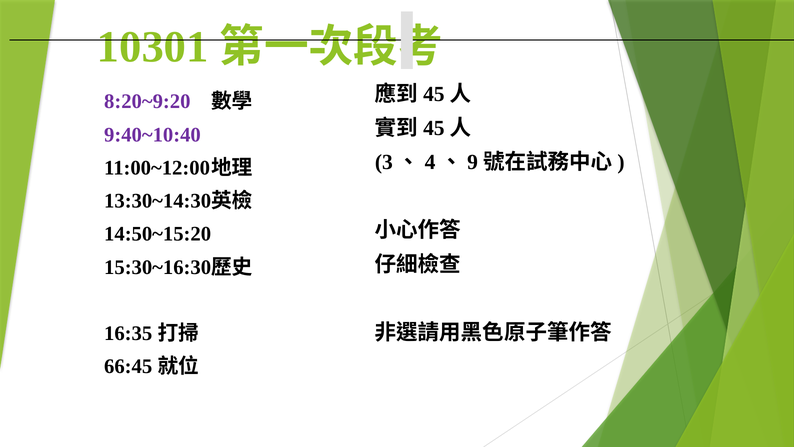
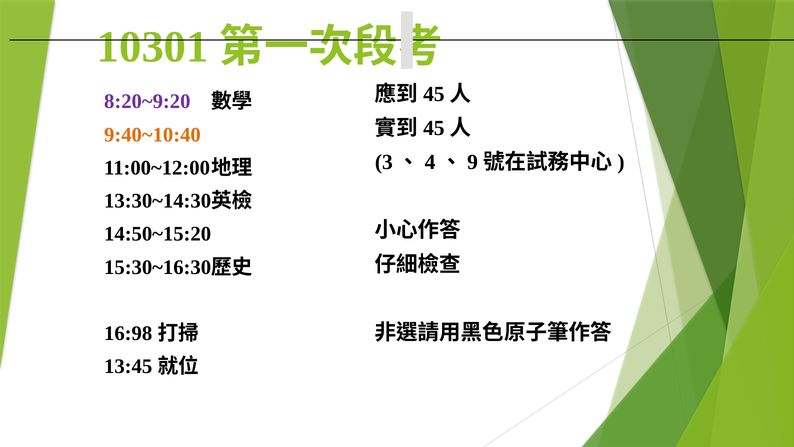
9:40~10:40 colour: purple -> orange
16:35: 16:35 -> 16:98
66:45: 66:45 -> 13:45
